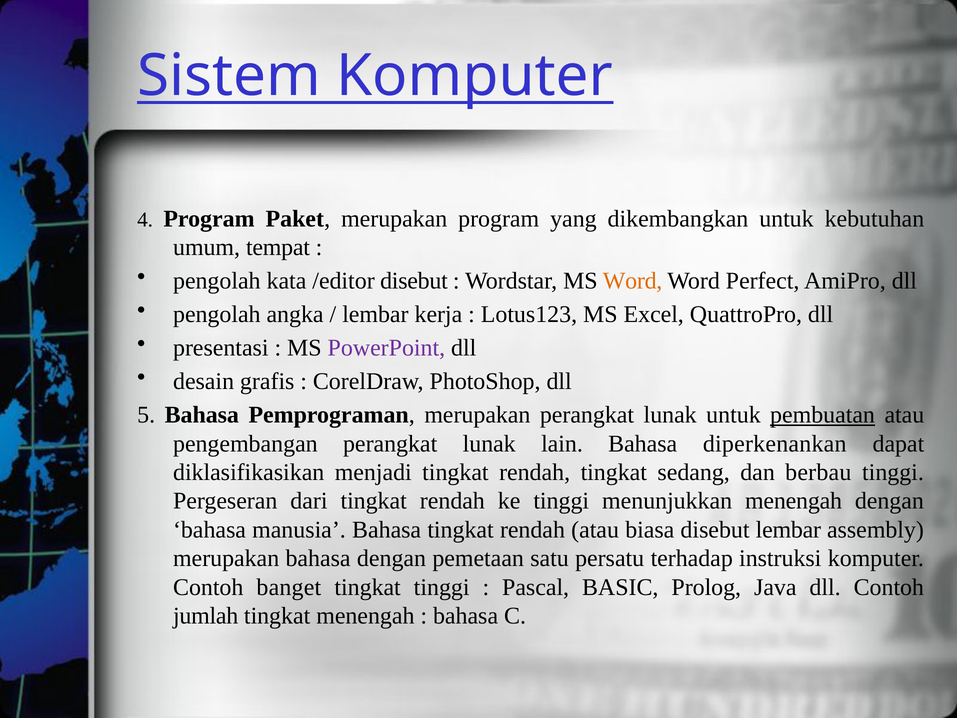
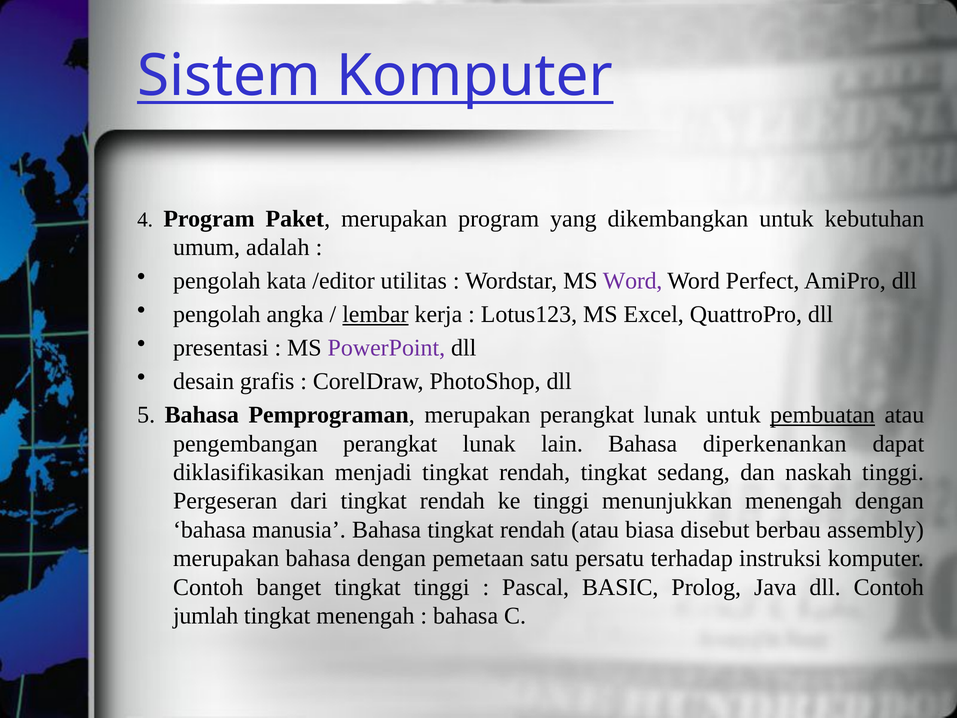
tempat: tempat -> adalah
/editor disebut: disebut -> utilitas
Word at (633, 281) colour: orange -> purple
lembar at (375, 314) underline: none -> present
berbau: berbau -> naskah
disebut lembar: lembar -> berbau
